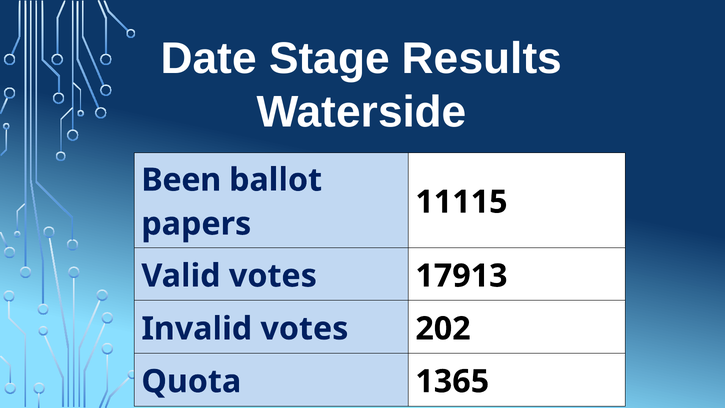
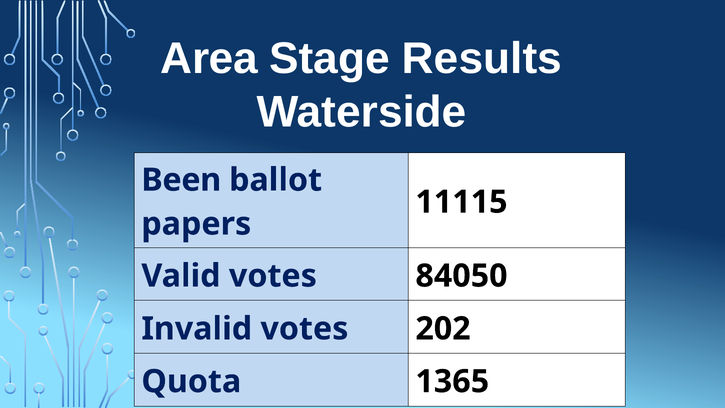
Date: Date -> Area
17913: 17913 -> 84050
